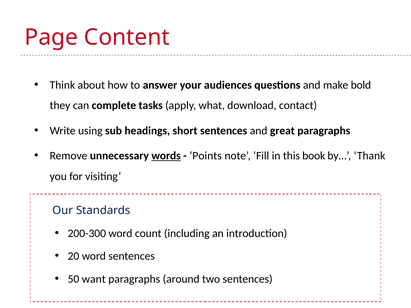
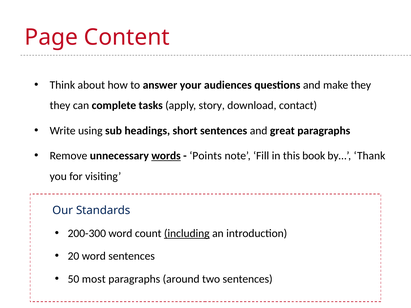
make bold: bold -> they
what: what -> story
including underline: none -> present
want: want -> most
